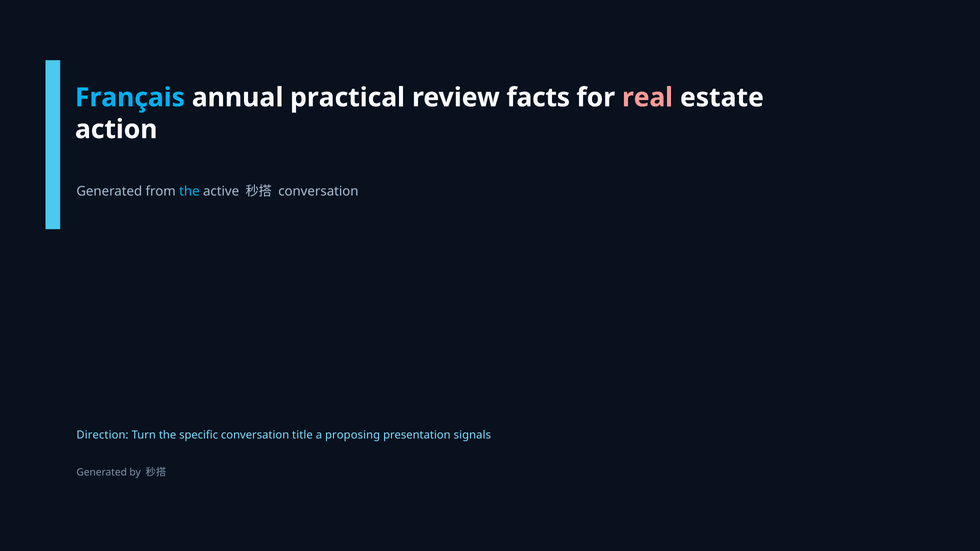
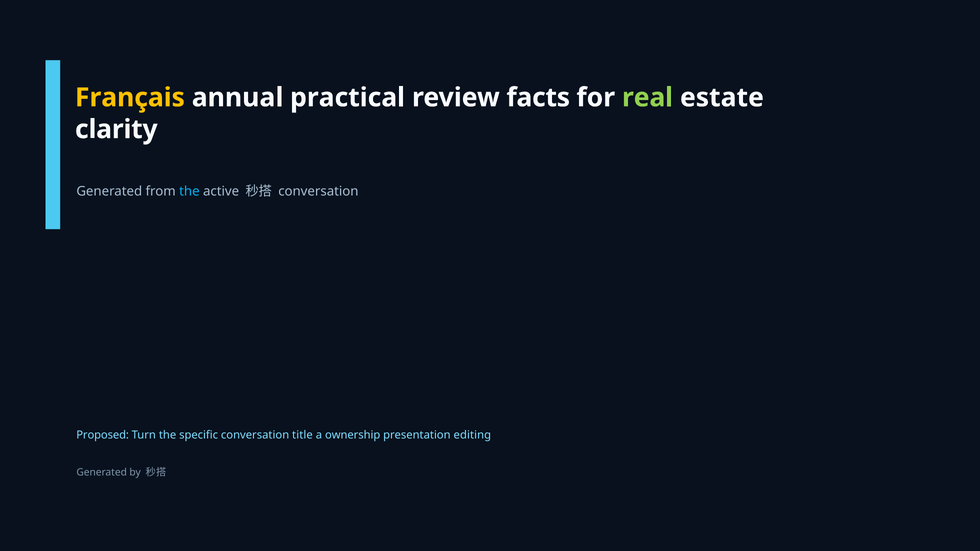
Français colour: light blue -> yellow
real colour: pink -> light green
action: action -> clarity
Direction: Direction -> Proposed
proposing: proposing -> ownership
signals: signals -> editing
